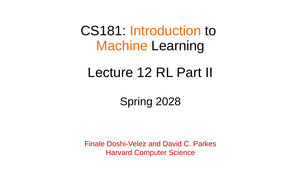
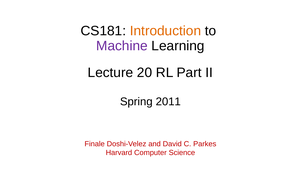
Machine colour: orange -> purple
12: 12 -> 20
2028: 2028 -> 2011
